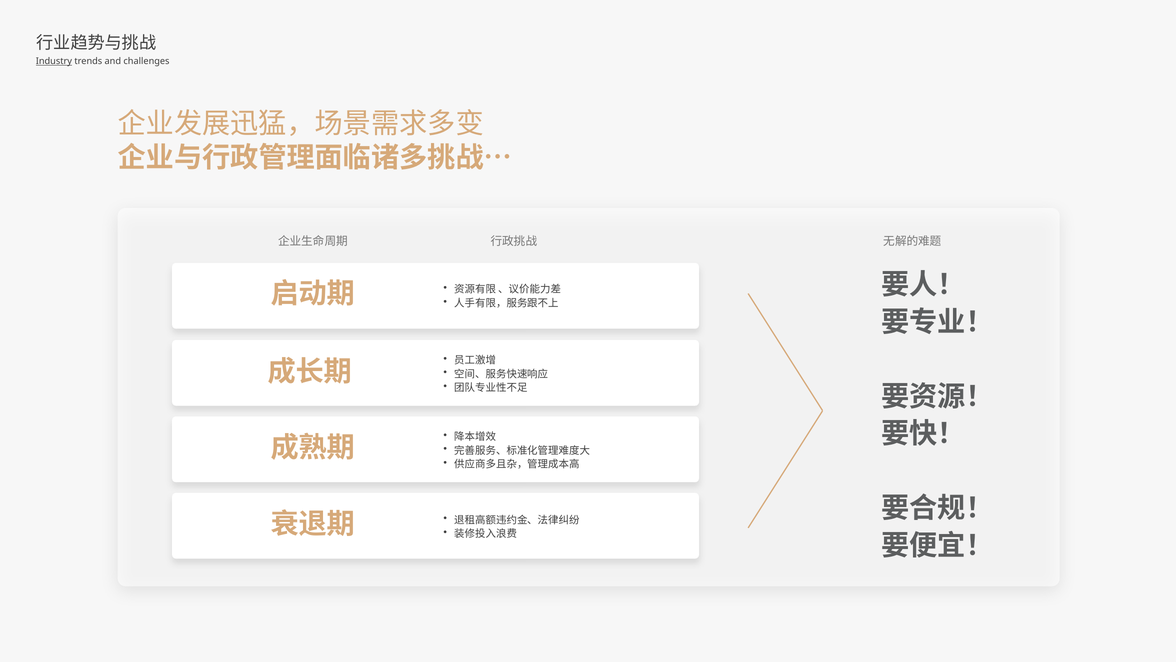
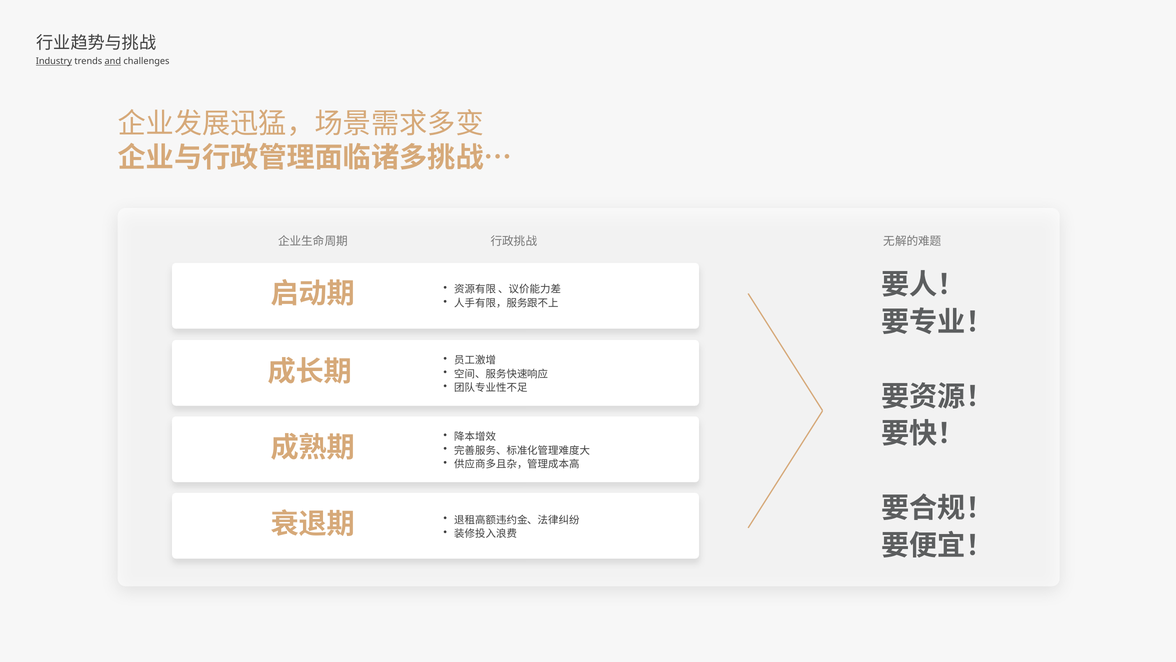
and underline: none -> present
